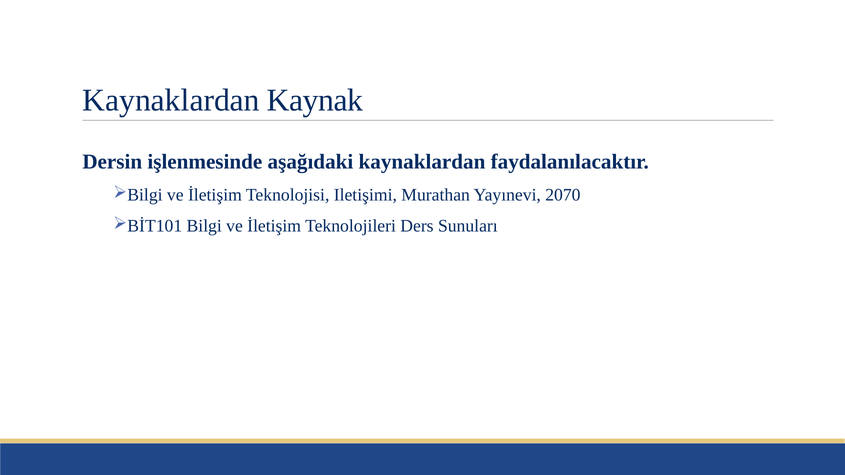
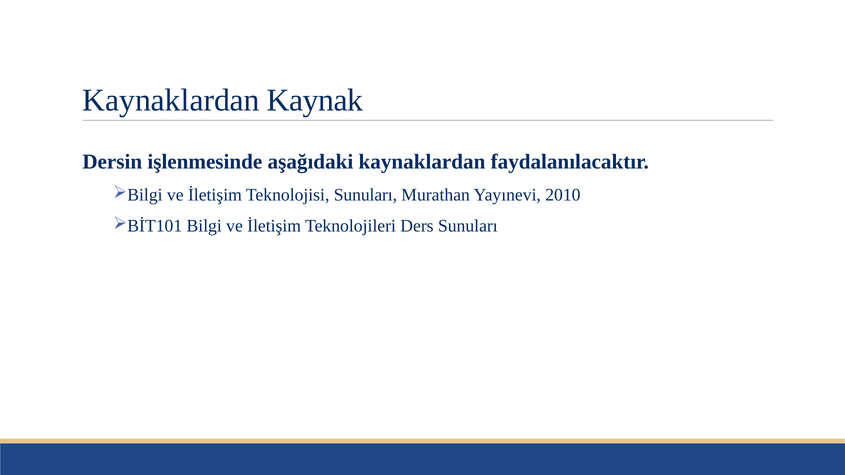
Teknolojisi Iletişimi: Iletişimi -> Sunuları
2070: 2070 -> 2010
